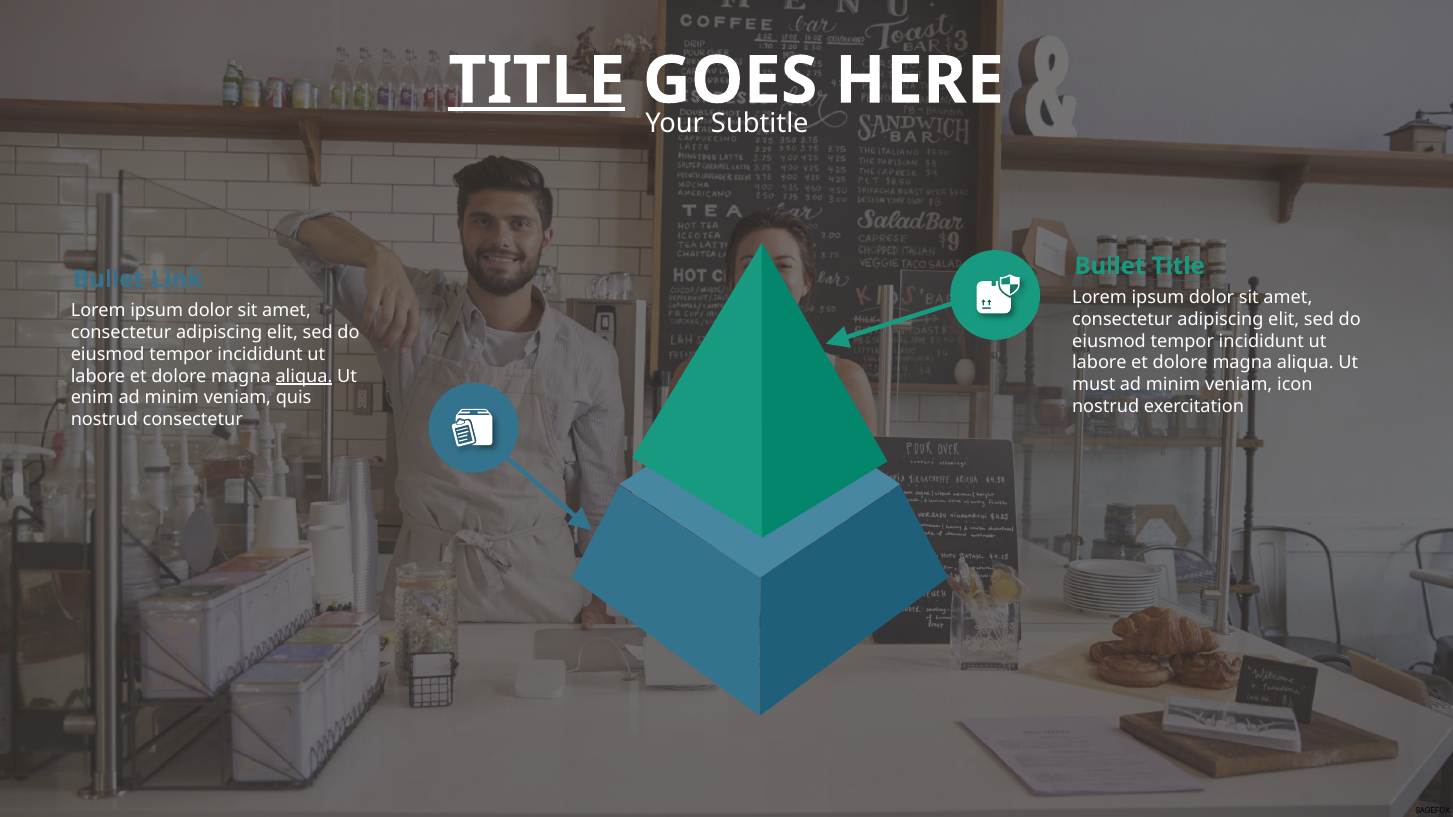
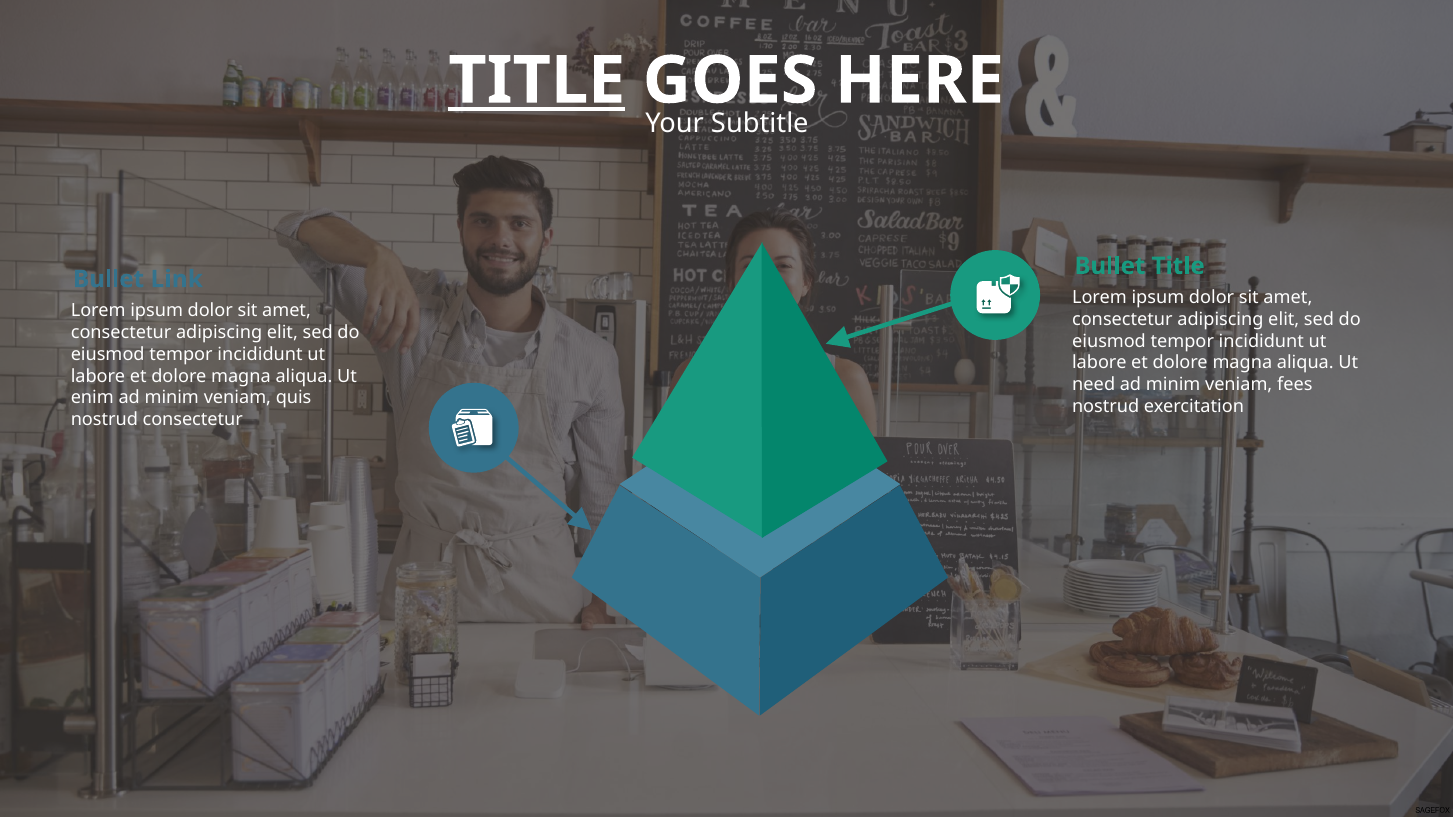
aliqua at (304, 376) underline: present -> none
must: must -> need
icon: icon -> fees
